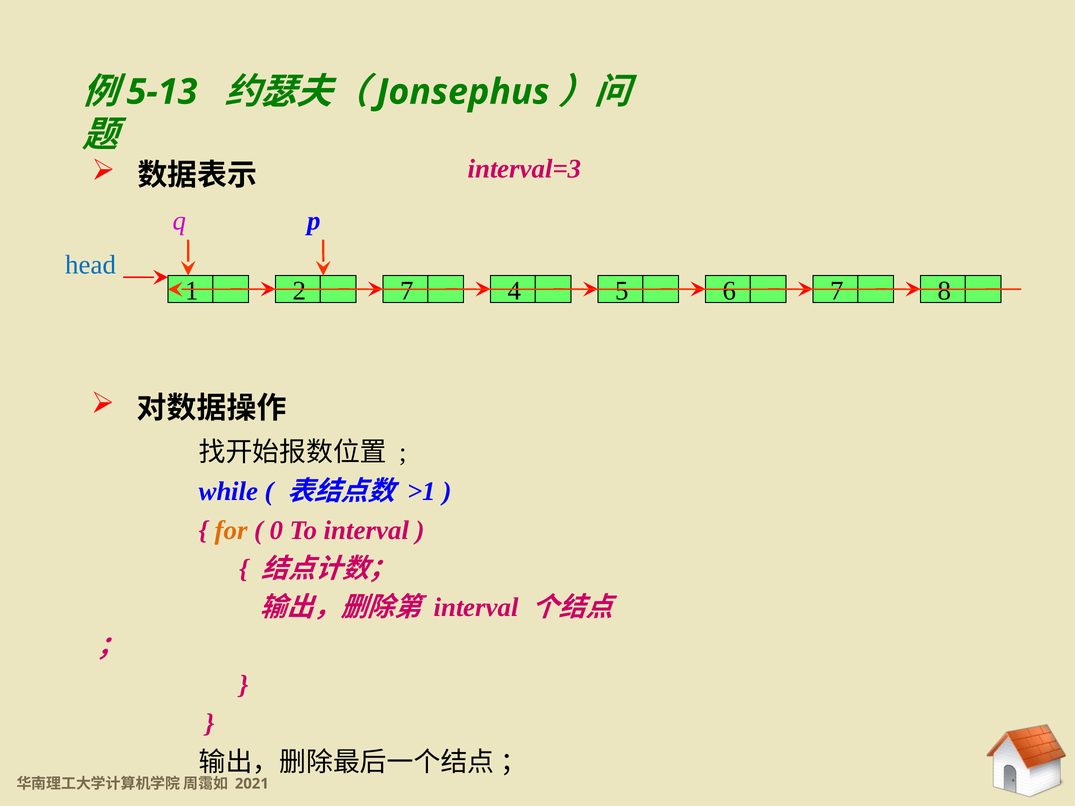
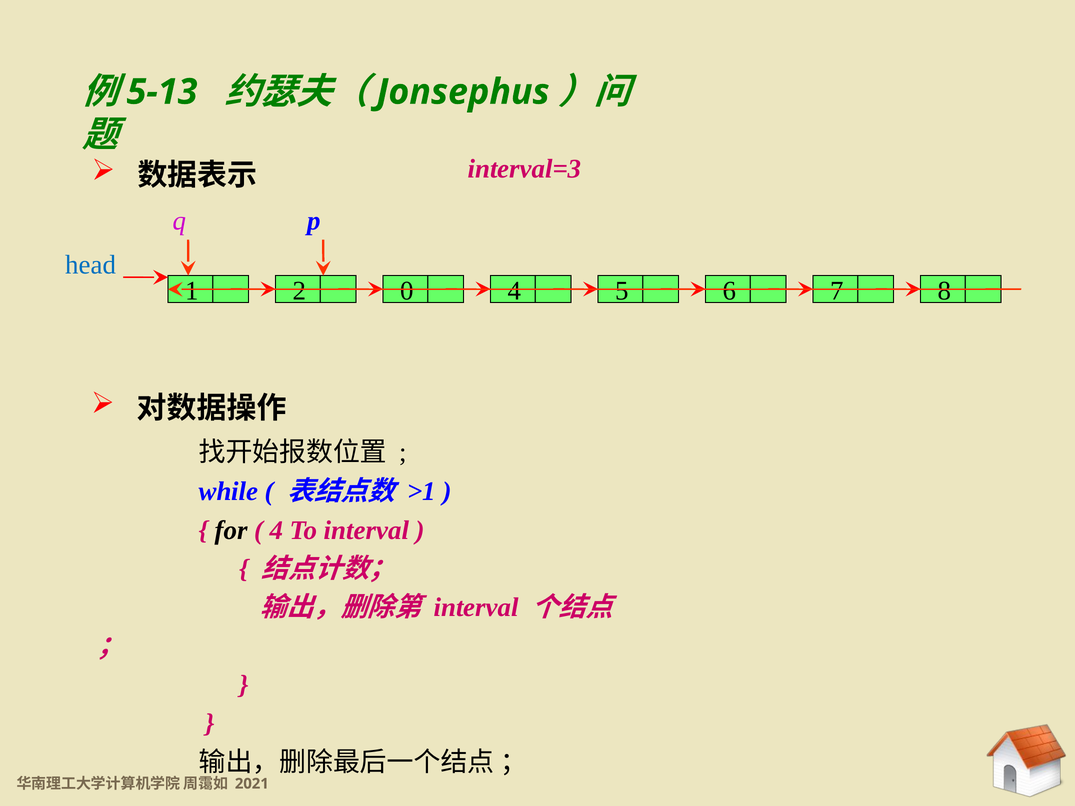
2 7: 7 -> 0
for colour: orange -> black
0 at (276, 530): 0 -> 4
